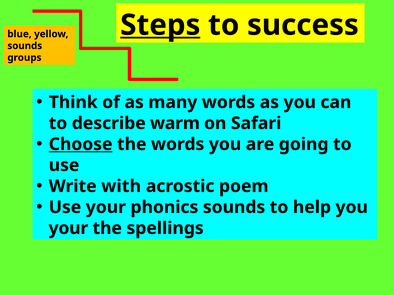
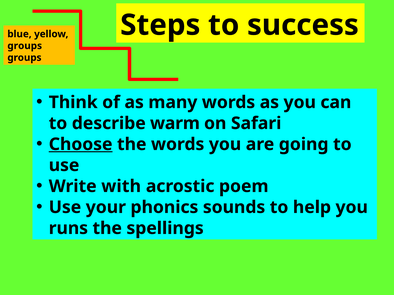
Steps underline: present -> none
sounds at (25, 46): sounds -> groups
your at (68, 229): your -> runs
